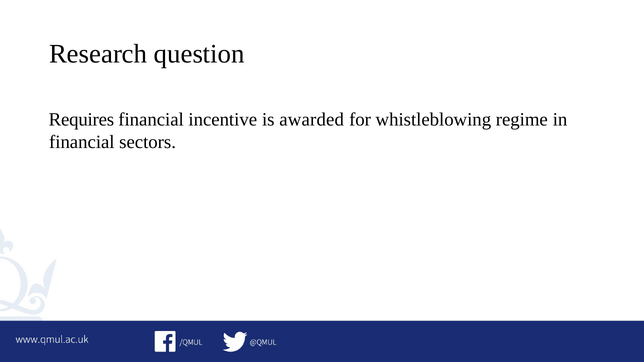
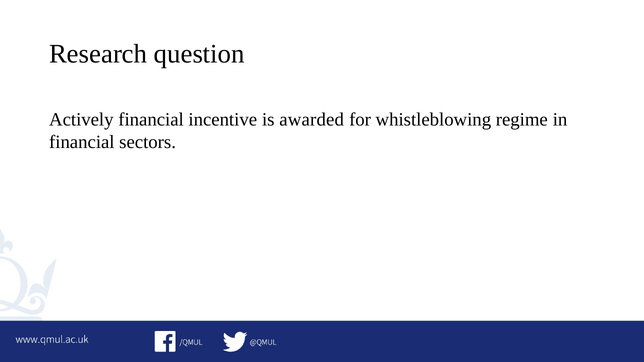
Requires: Requires -> Actively
